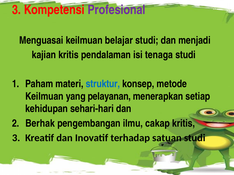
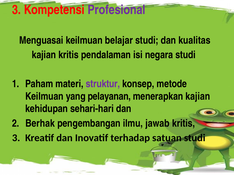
menjadi: menjadi -> kualitas
tenaga: tenaga -> negara
struktur colour: blue -> purple
menerapkan setiap: setiap -> kajian
cakap: cakap -> jawab
